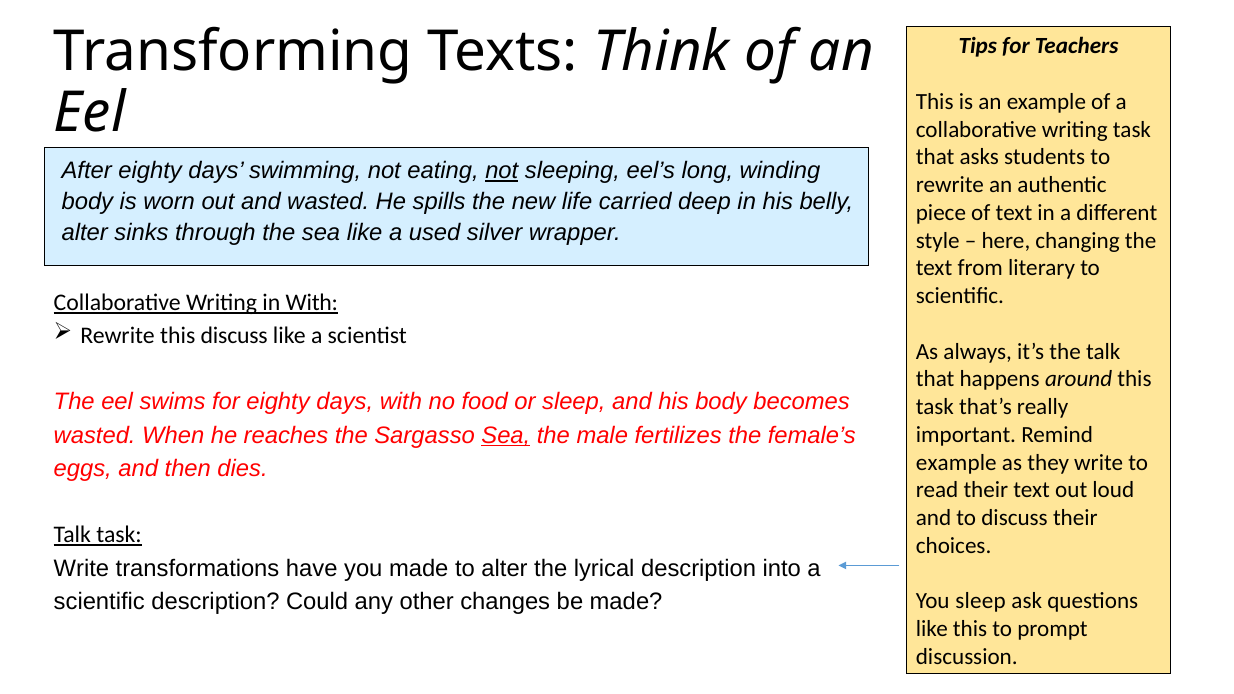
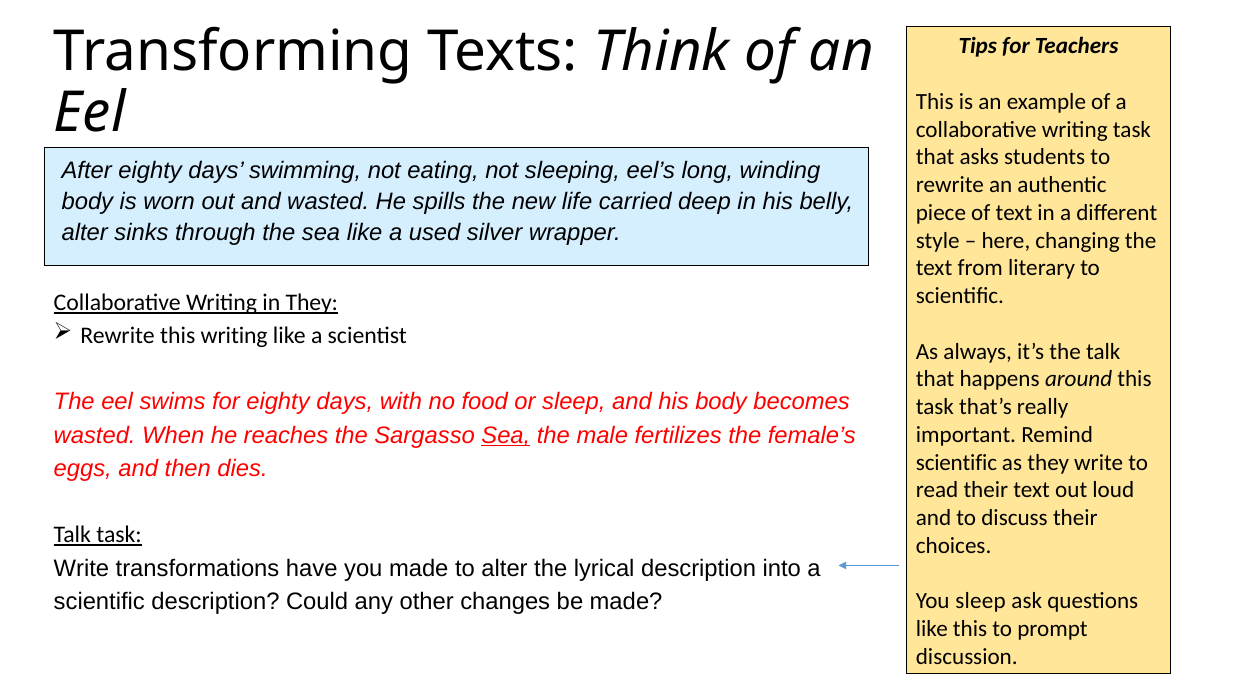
not at (502, 171) underline: present -> none
in With: With -> They
this discuss: discuss -> writing
example at (956, 463): example -> scientific
